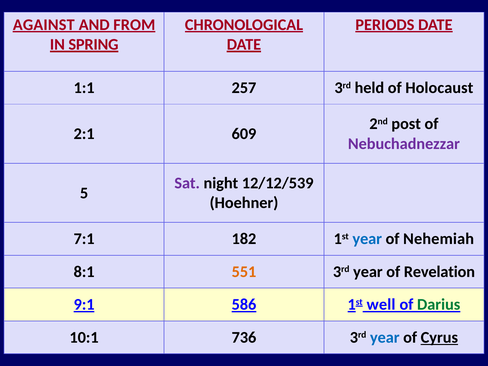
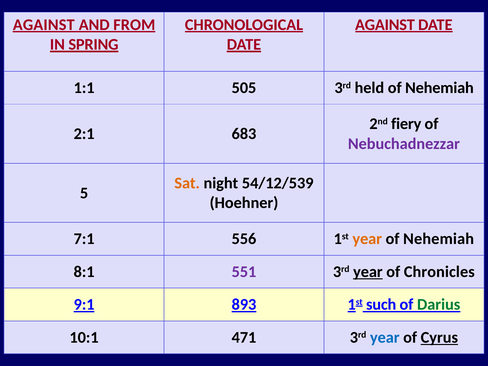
PERIODS at (385, 25): PERIODS -> AGAINST
257: 257 -> 505
Holocaust at (439, 88): Holocaust -> Nehemiah
post: post -> fiery
609: 609 -> 683
Sat colour: purple -> orange
12/12/539: 12/12/539 -> 54/12/539
182: 182 -> 556
year at (367, 239) colour: blue -> orange
551 colour: orange -> purple
year at (368, 272) underline: none -> present
Revelation: Revelation -> Chronicles
586: 586 -> 893
well: well -> such
736: 736 -> 471
